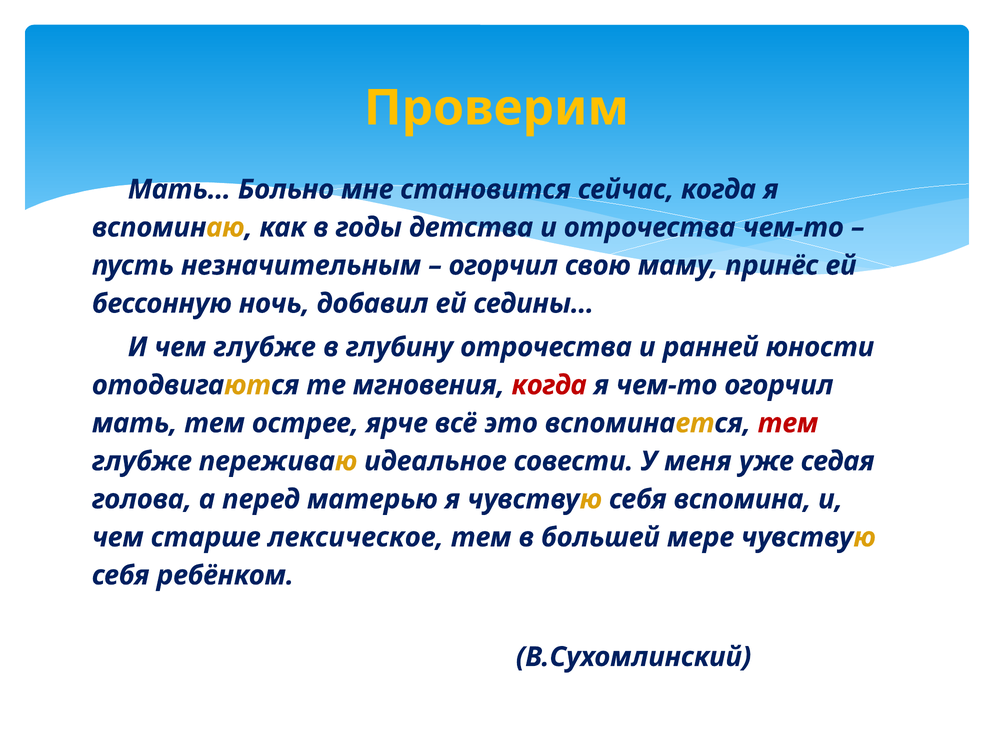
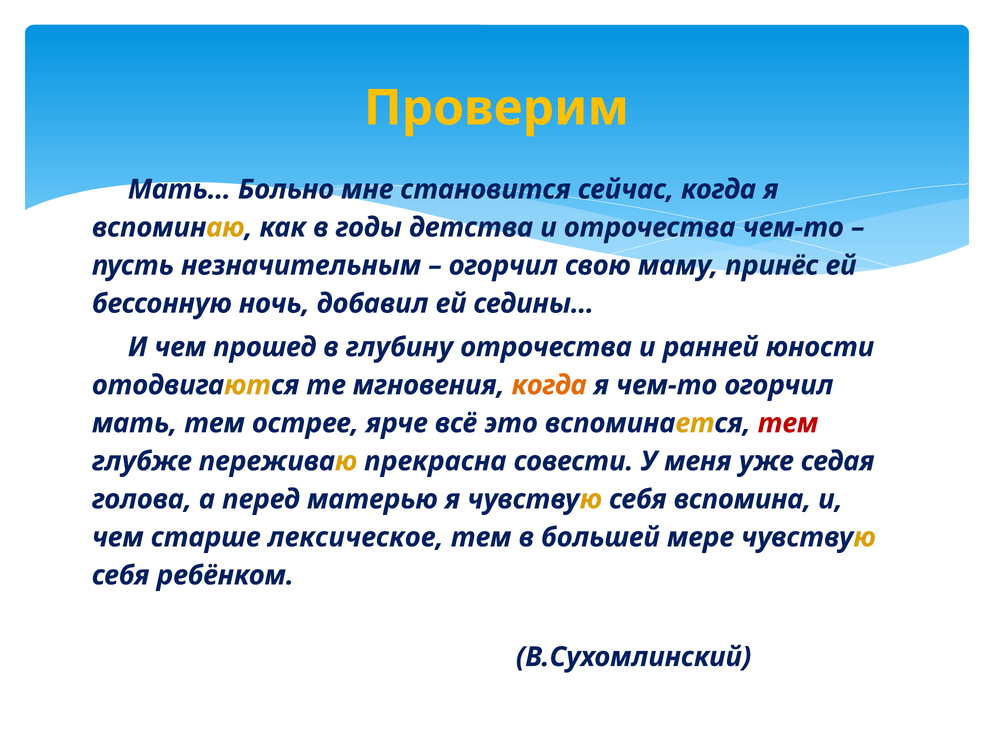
чем глубже: глубже -> прошед
когда at (549, 386) colour: red -> orange
идеальное: идеальное -> прекрасна
